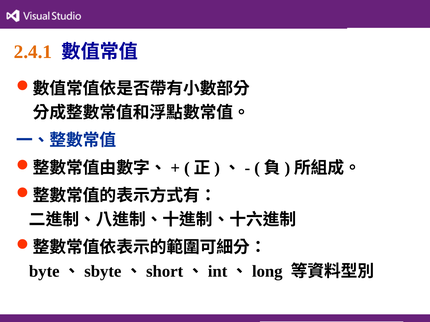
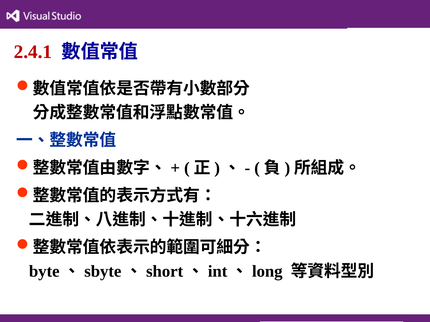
2.4.1 colour: orange -> red
